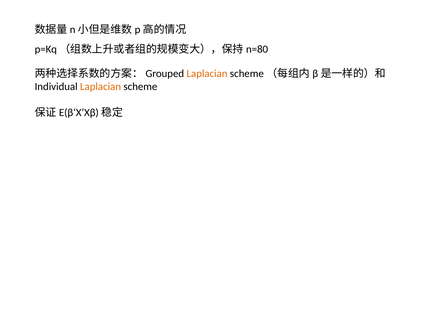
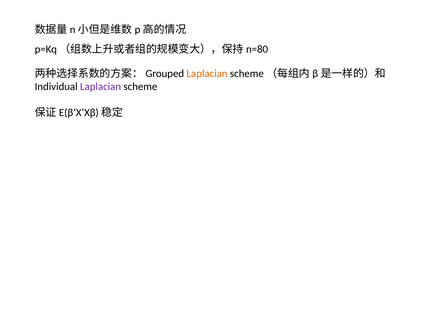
Laplacian at (101, 87) colour: orange -> purple
